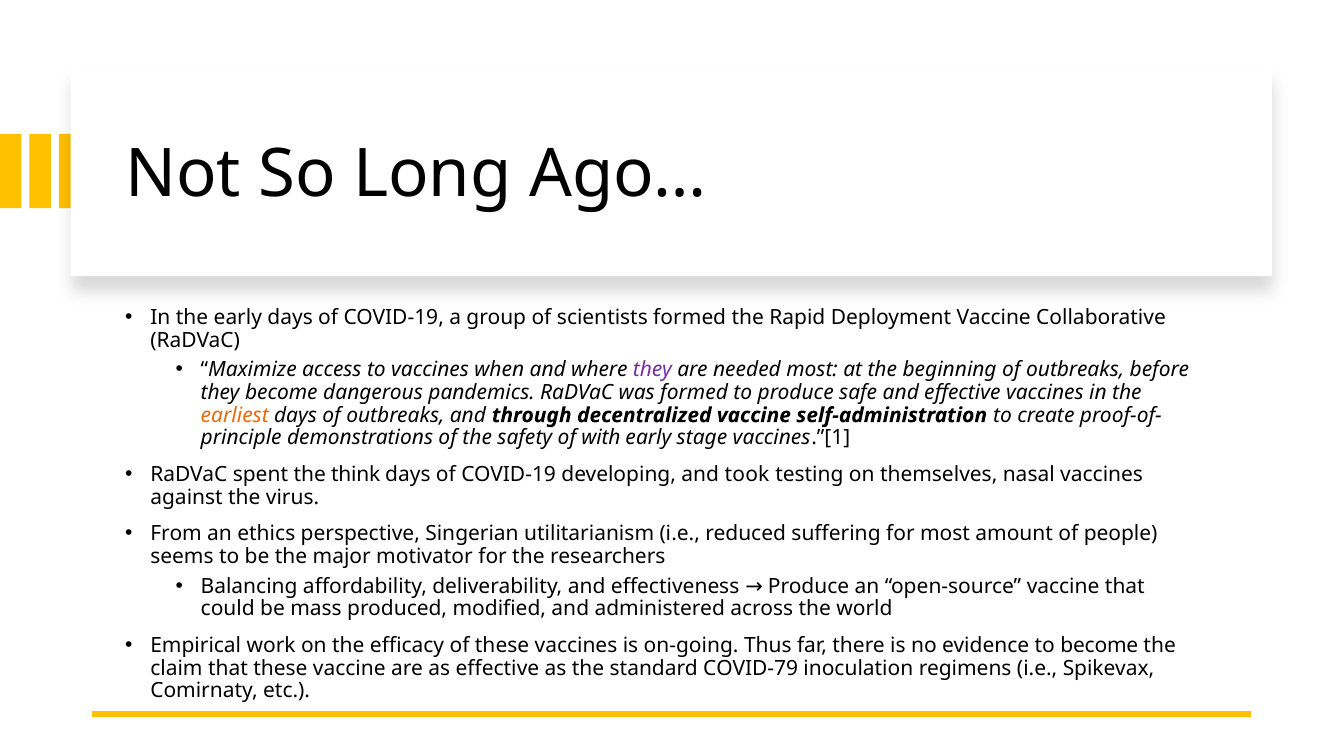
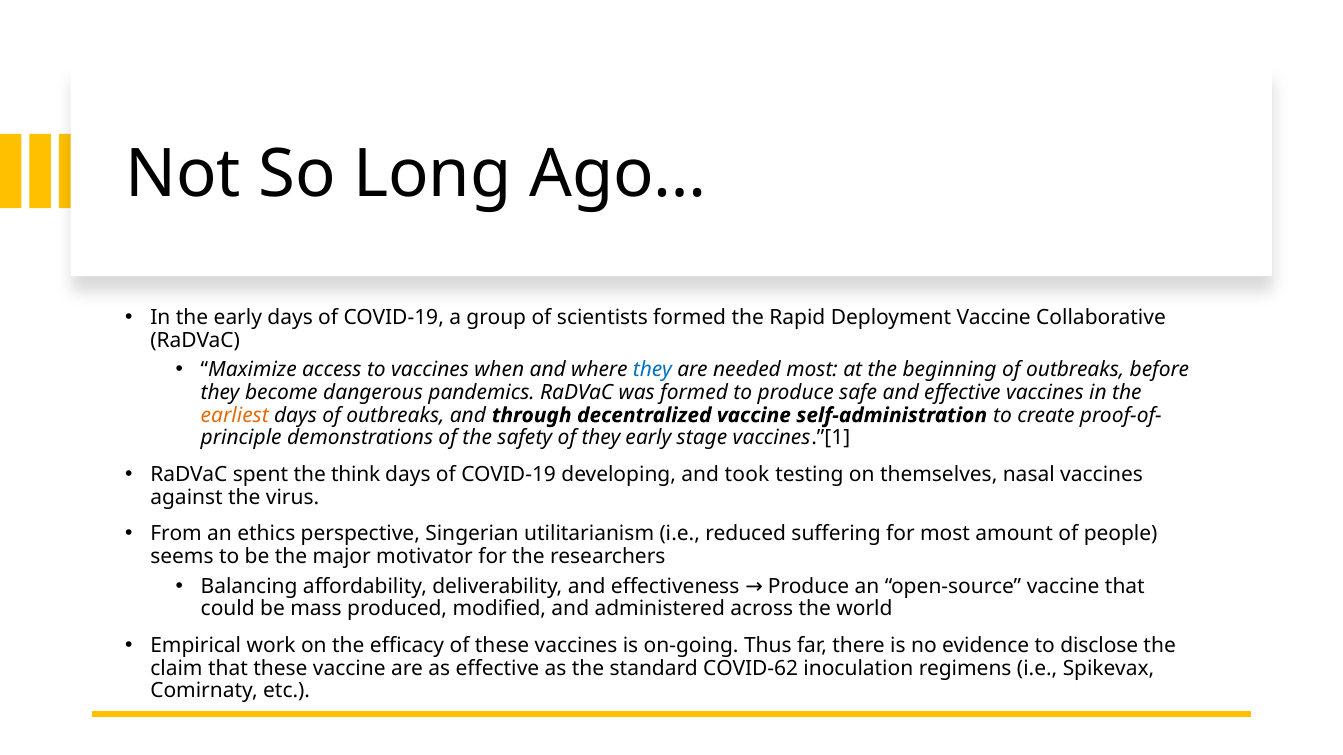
they at (652, 370) colour: purple -> blue
of with: with -> they
to become: become -> disclose
COVID-79: COVID-79 -> COVID-62
